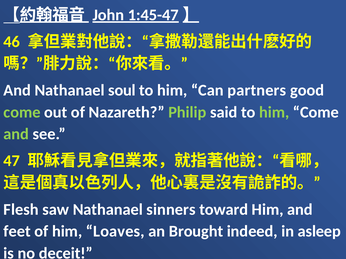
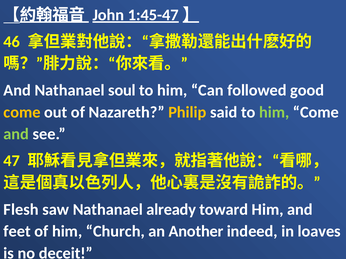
partners: partners -> followed
come at (22, 112) colour: light green -> yellow
Philip colour: light green -> yellow
sinners: sinners -> already
Loaves: Loaves -> Church
Brought: Brought -> Another
asleep: asleep -> loaves
